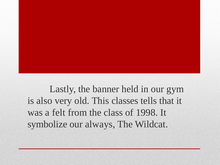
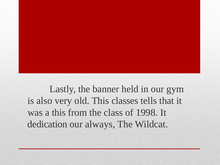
a felt: felt -> this
symbolize: symbolize -> dedication
